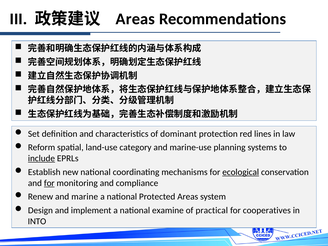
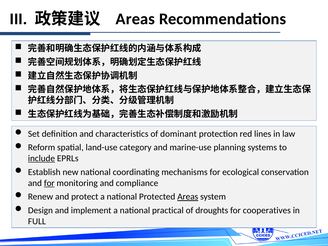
ecological underline: present -> none
marine: marine -> protect
Areas at (188, 197) underline: none -> present
examine: examine -> practical
practical: practical -> droughts
INTO: INTO -> FULL
